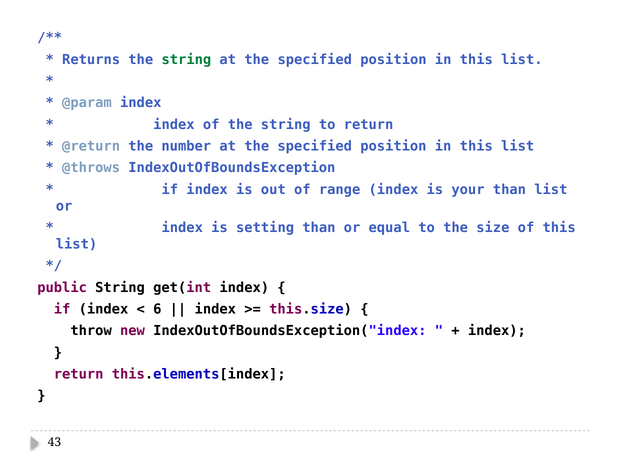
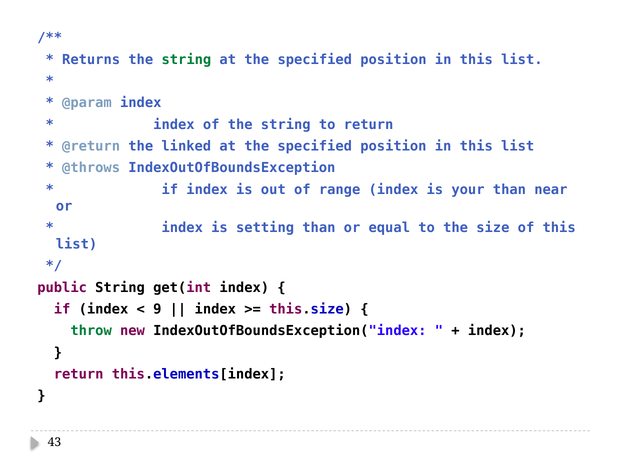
number: number -> linked
than list: list -> near
6: 6 -> 9
throw colour: black -> green
